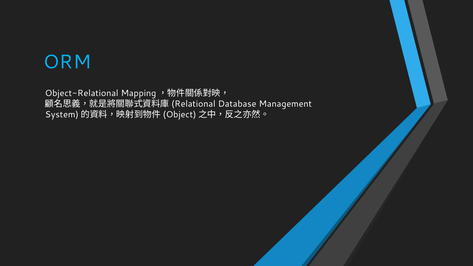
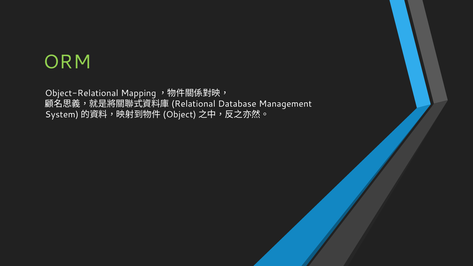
ORM colour: light blue -> light green
